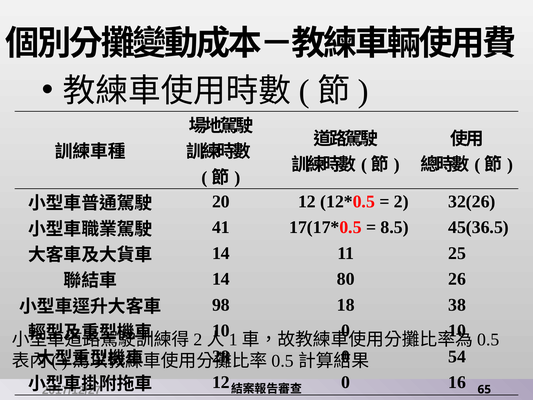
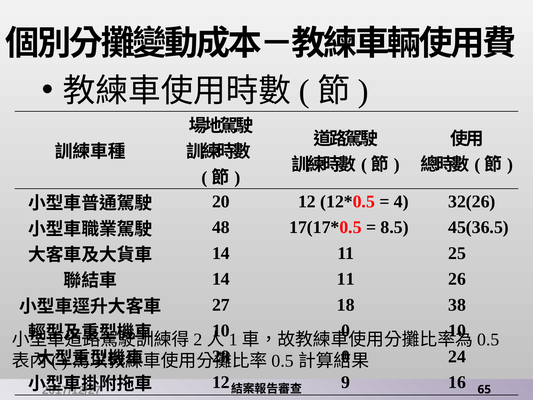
2: 2 -> 4
41: 41 -> 48
80 at (346, 279): 80 -> 11
98: 98 -> 27
54: 54 -> 24
12 0: 0 -> 9
